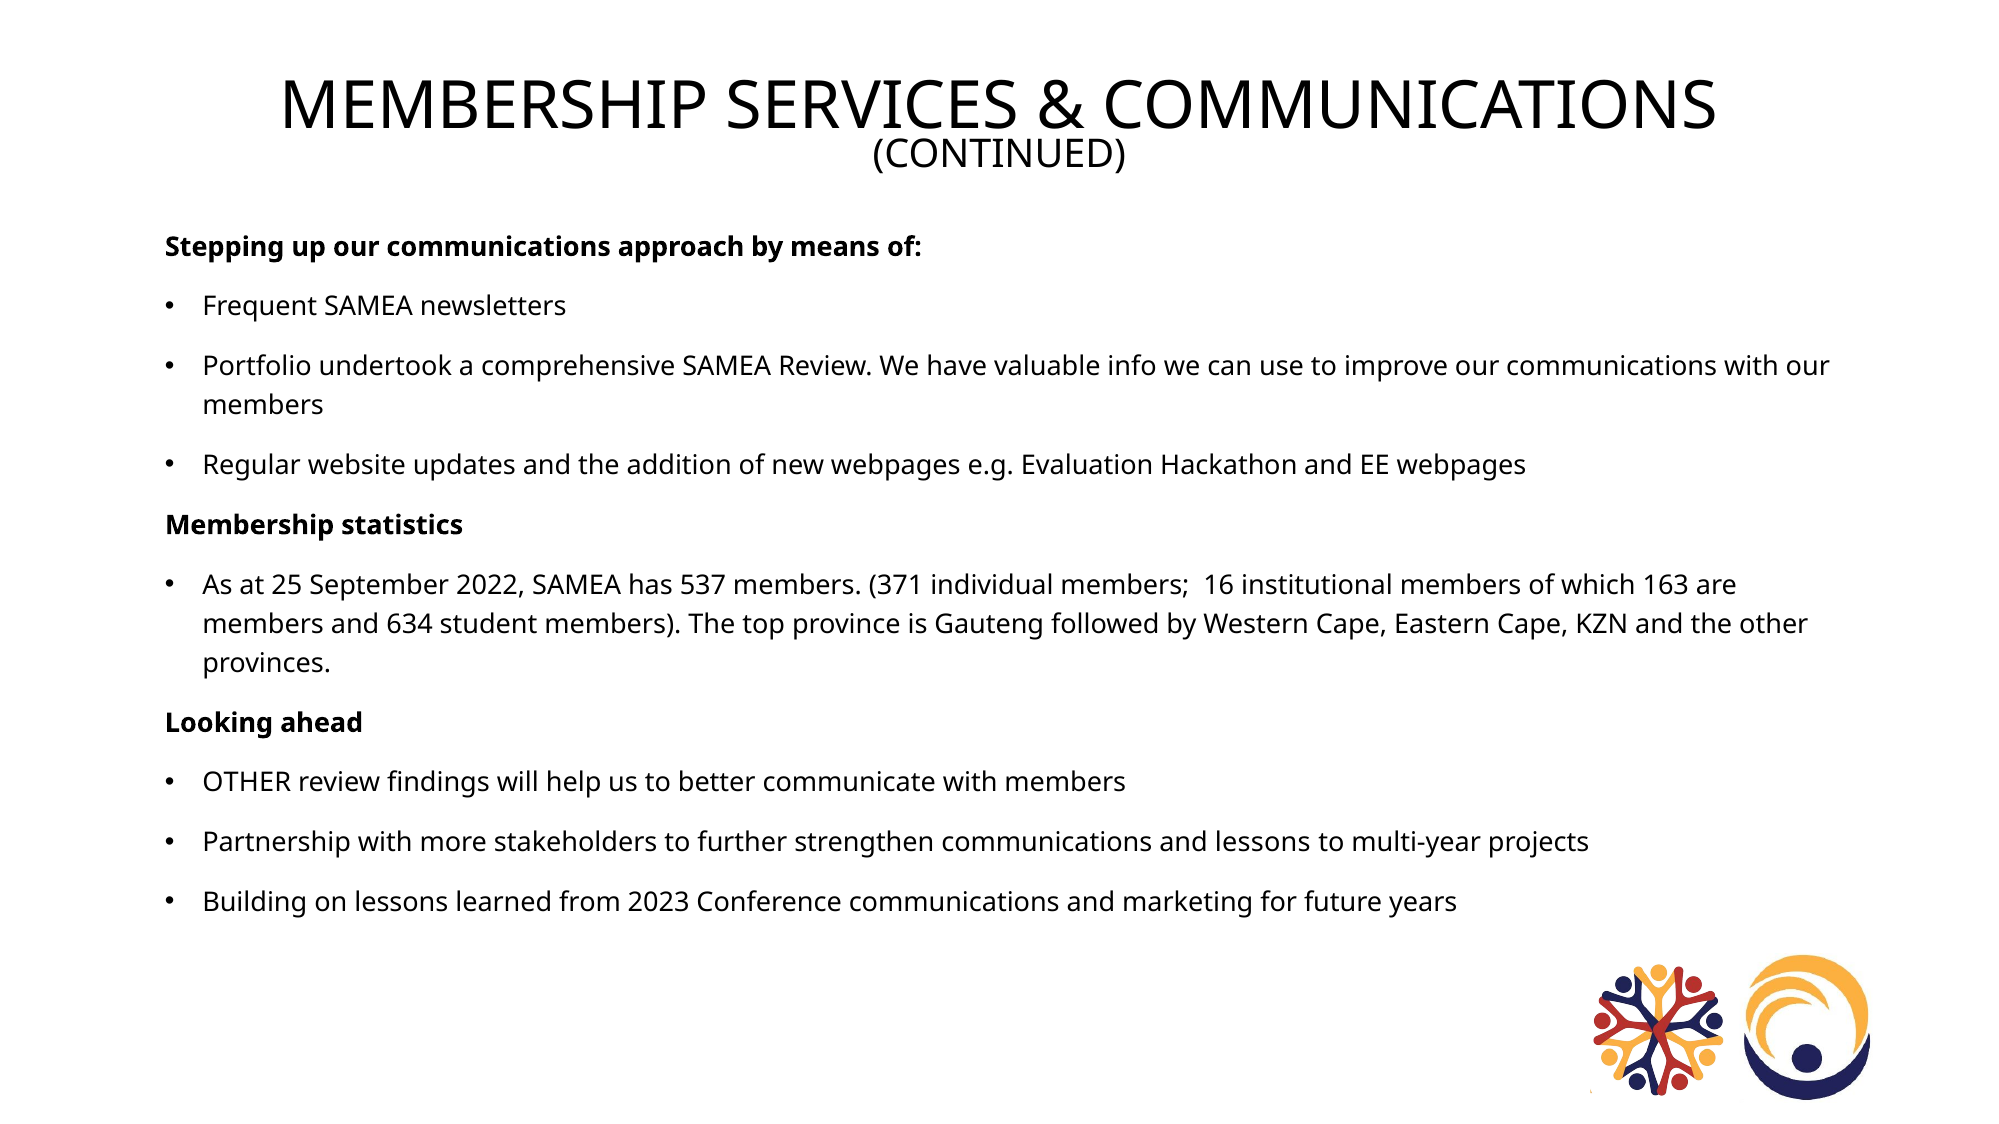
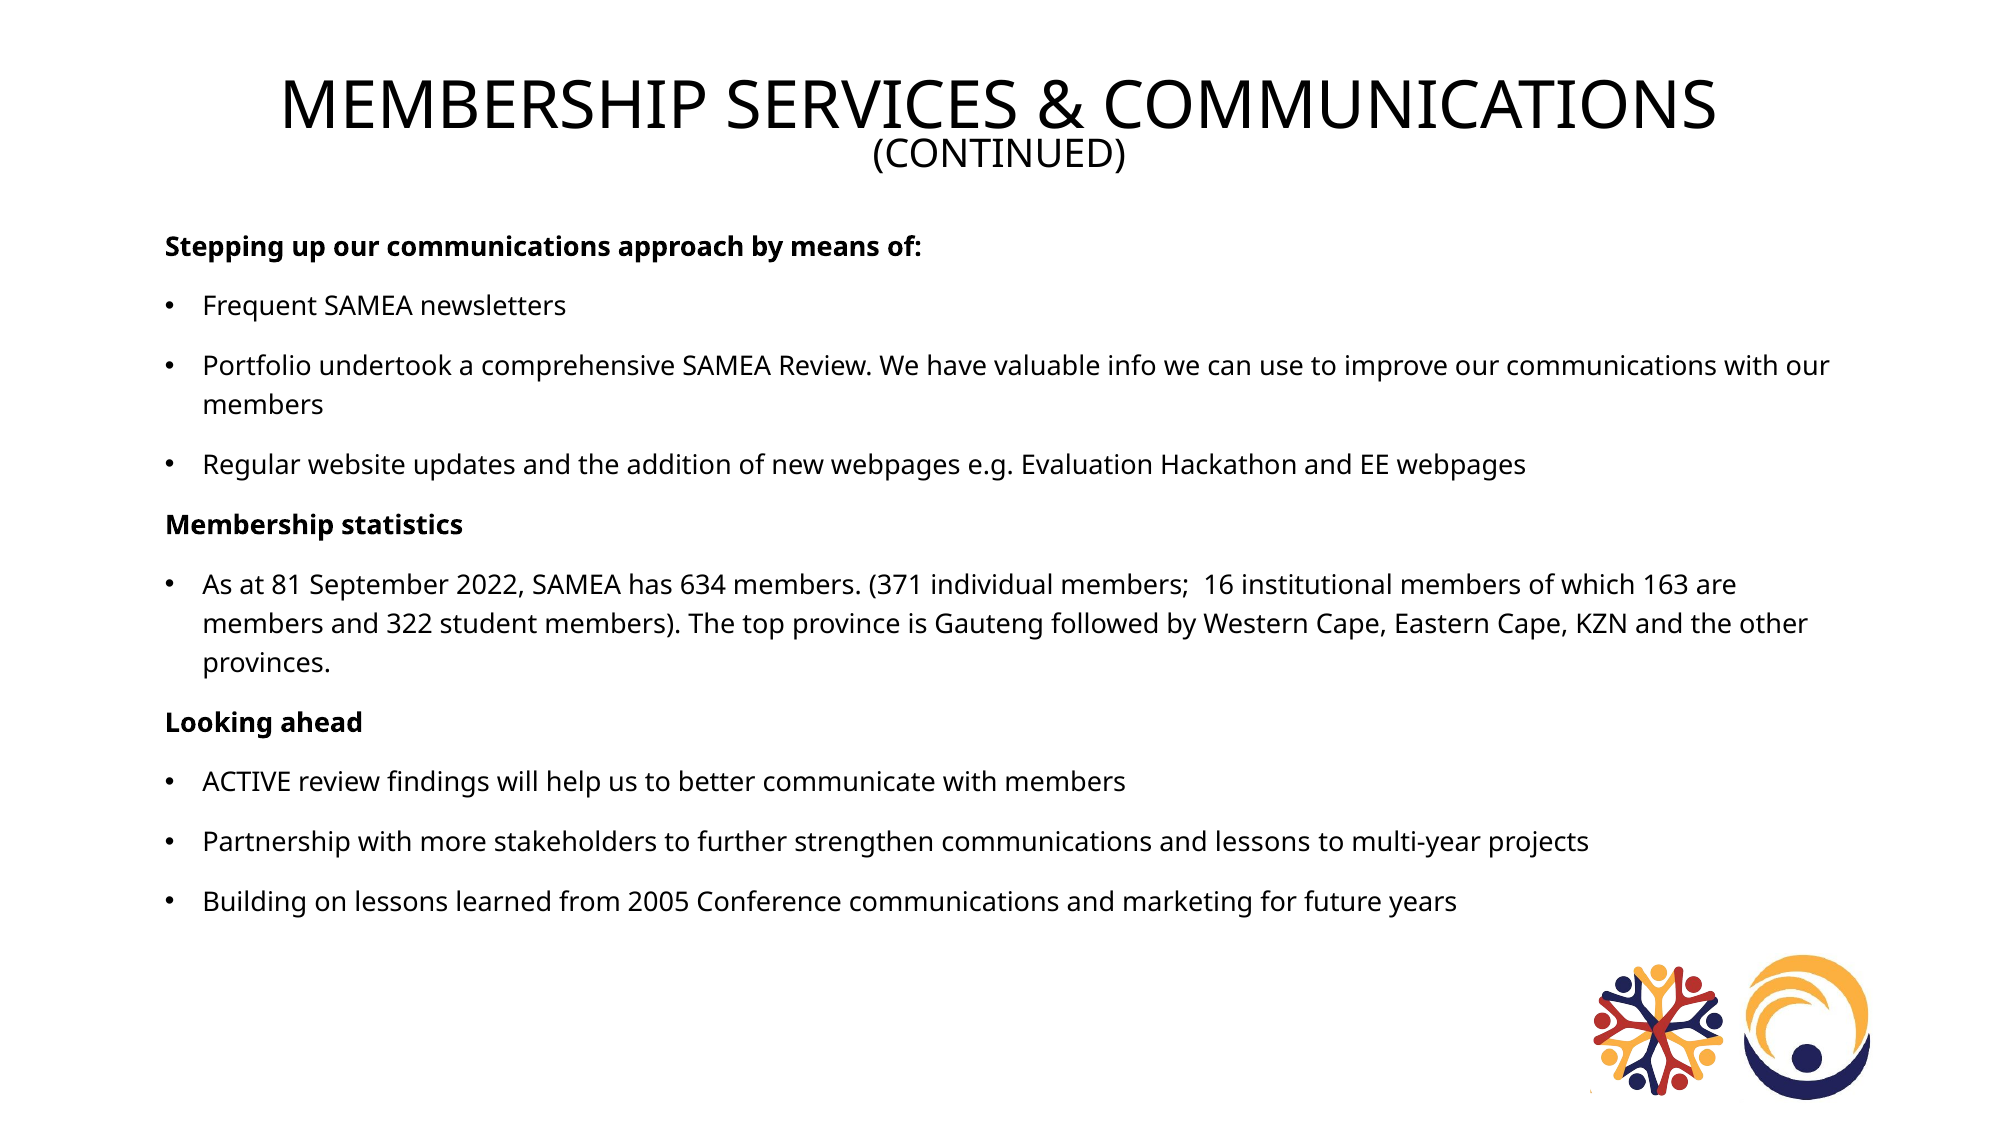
25: 25 -> 81
537: 537 -> 634
634: 634 -> 322
OTHER at (247, 783): OTHER -> ACTIVE
2023: 2023 -> 2005
